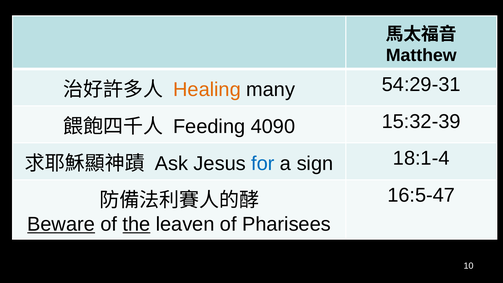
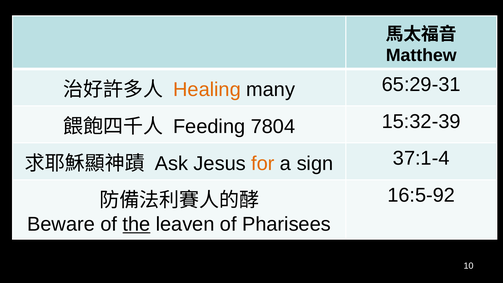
54:29-31: 54:29-31 -> 65:29-31
4090: 4090 -> 7804
for colour: blue -> orange
18:1-4: 18:1-4 -> 37:1-4
16:5-47: 16:5-47 -> 16:5-92
Beware underline: present -> none
